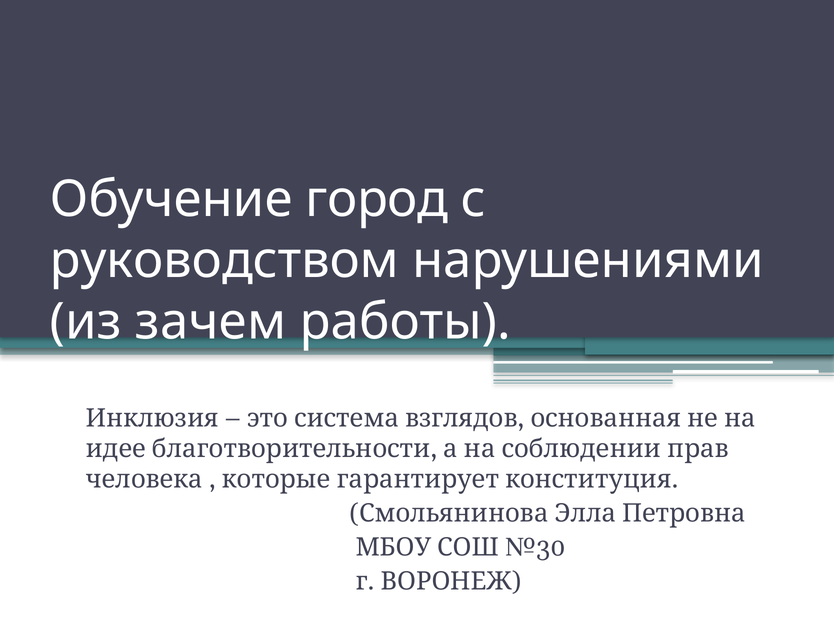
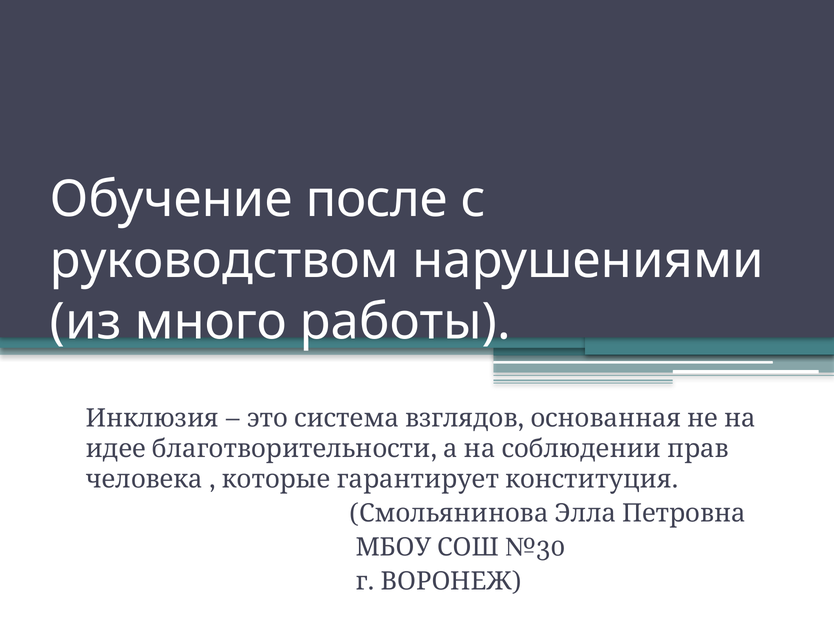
город: город -> после
зачем: зачем -> много
